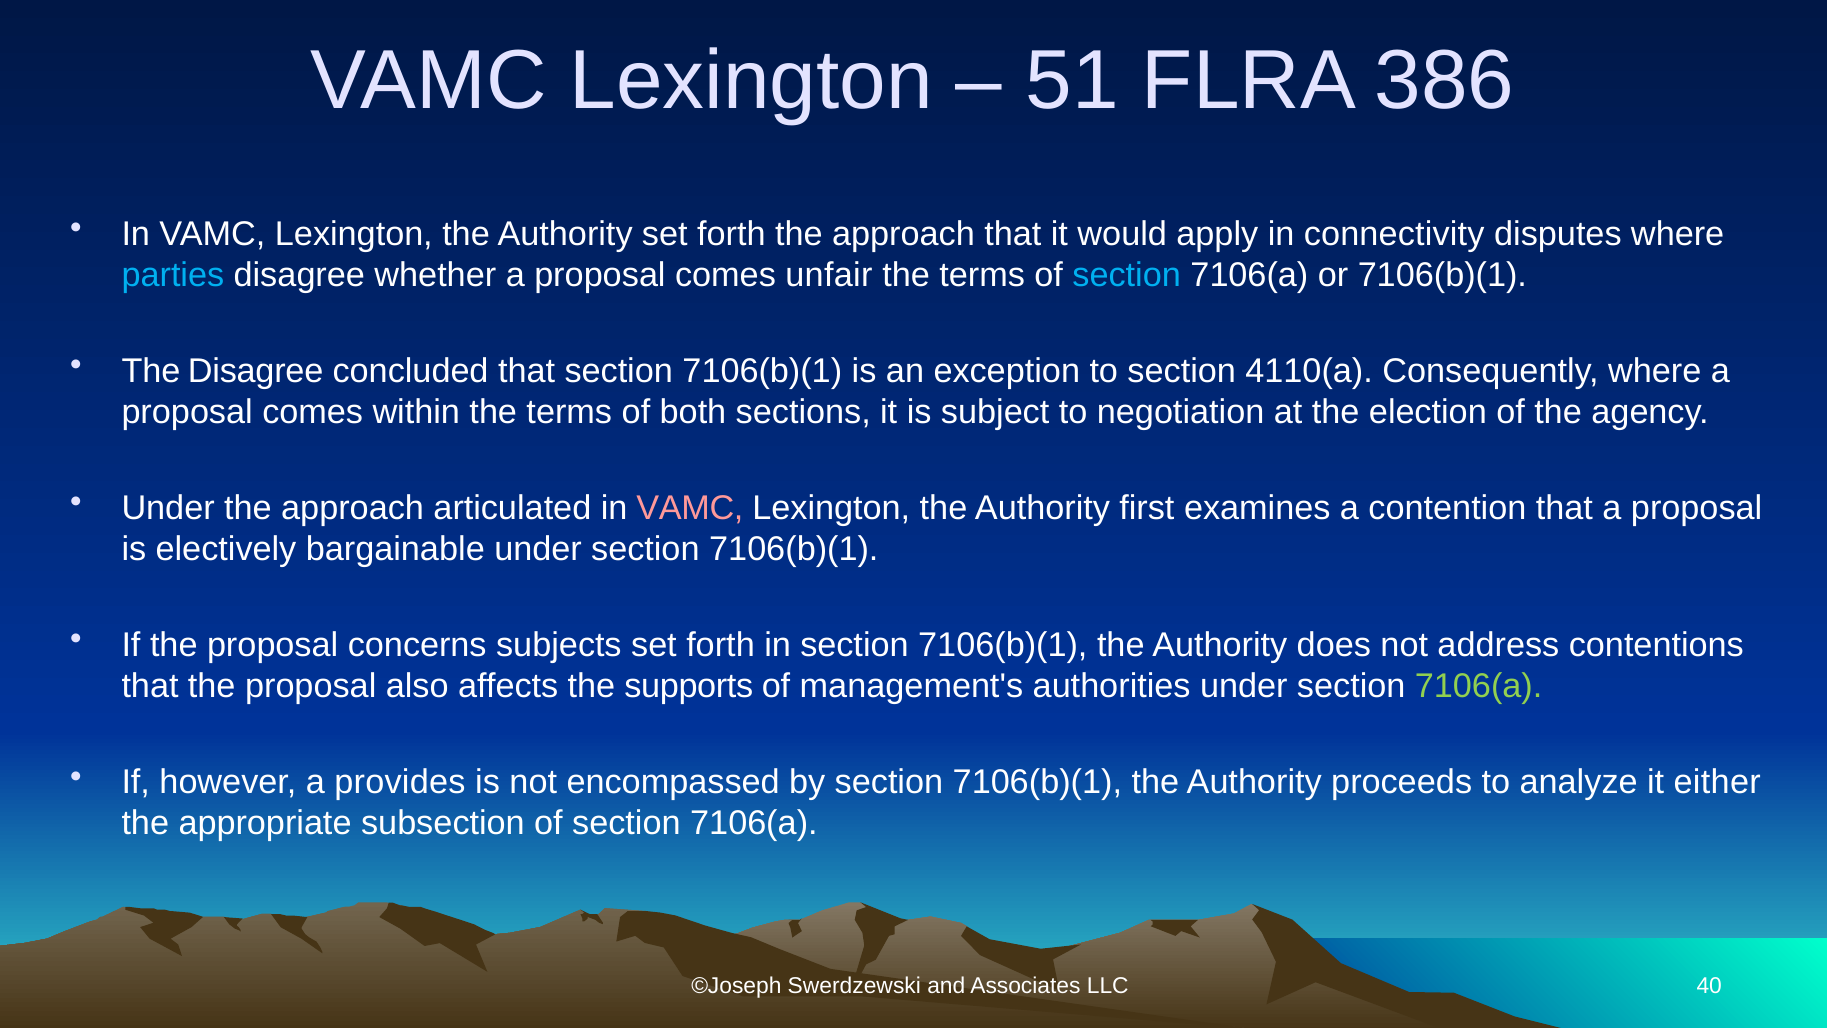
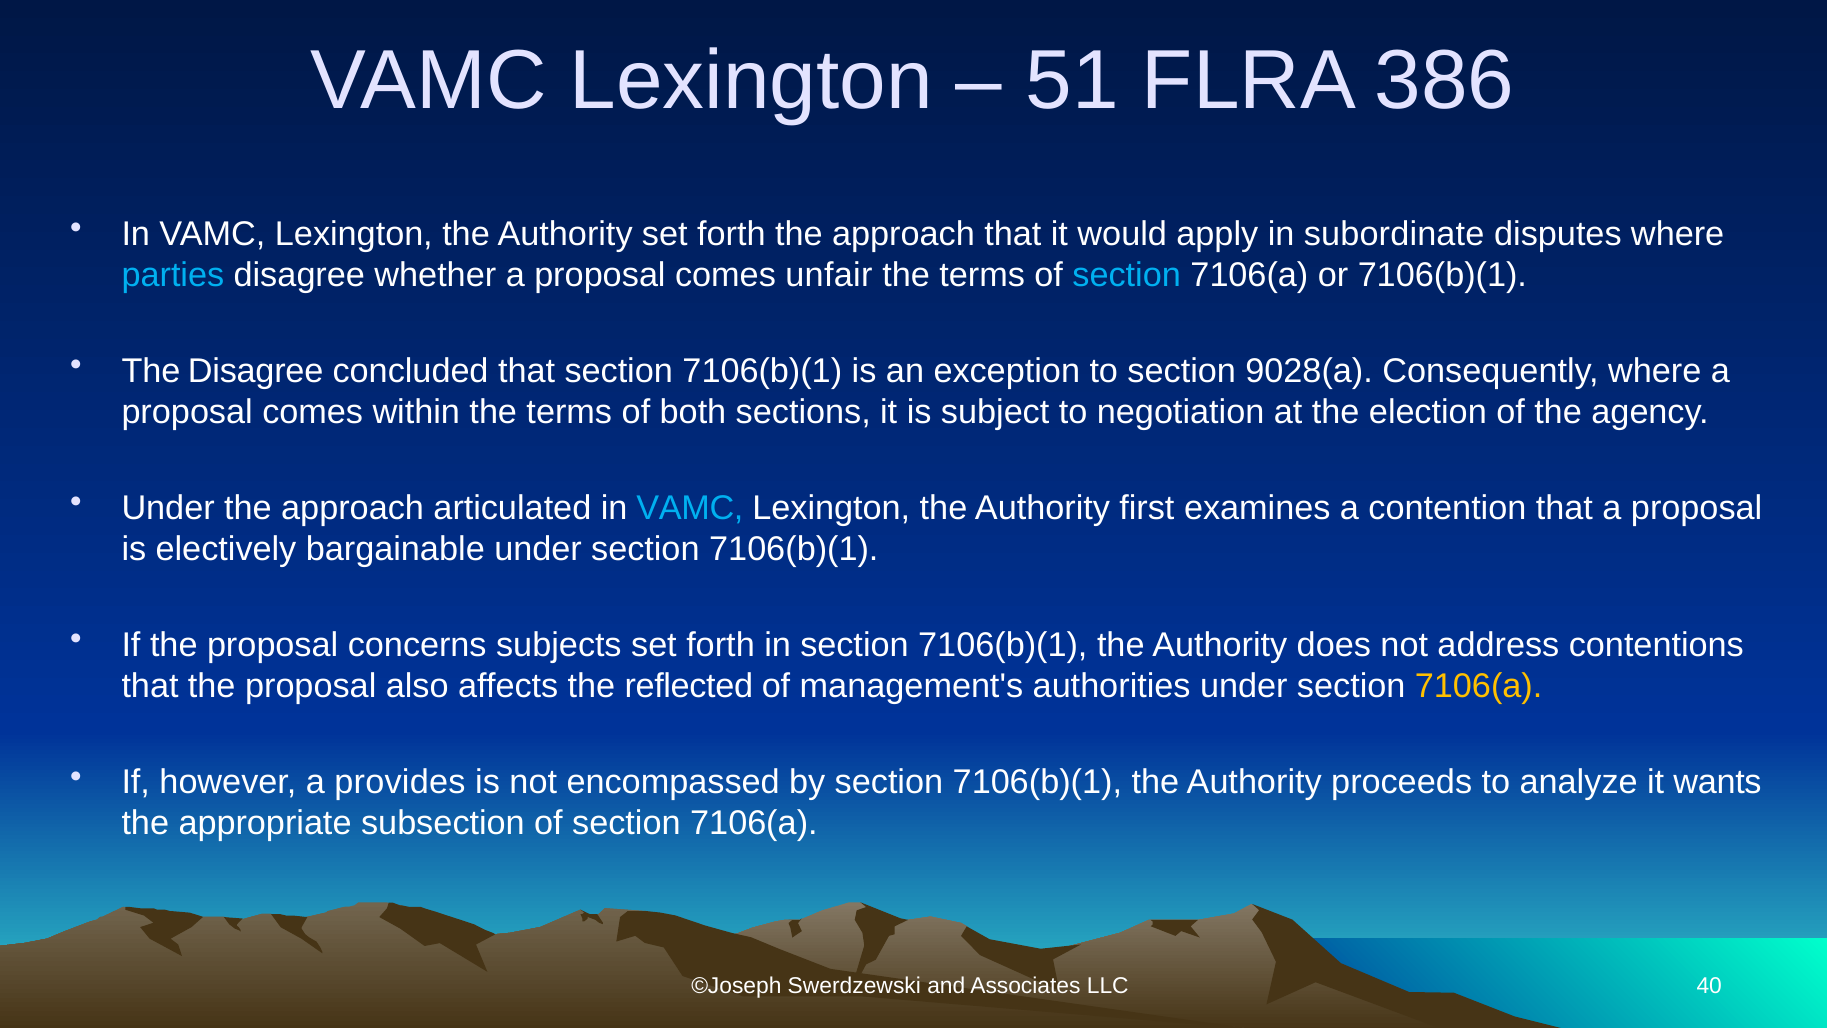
connectivity: connectivity -> subordinate
4110(a: 4110(a -> 9028(a
VAMC at (690, 508) colour: pink -> light blue
supports: supports -> reflected
7106(a at (1479, 686) colour: light green -> yellow
either: either -> wants
